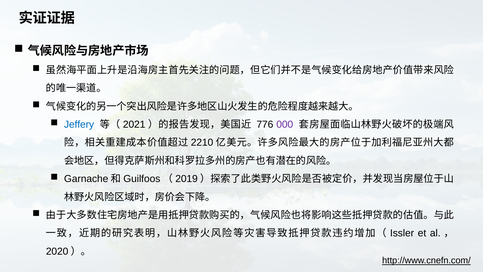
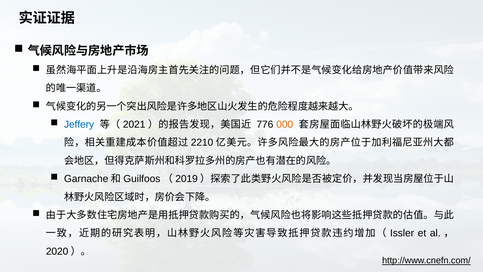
000 colour: purple -> orange
